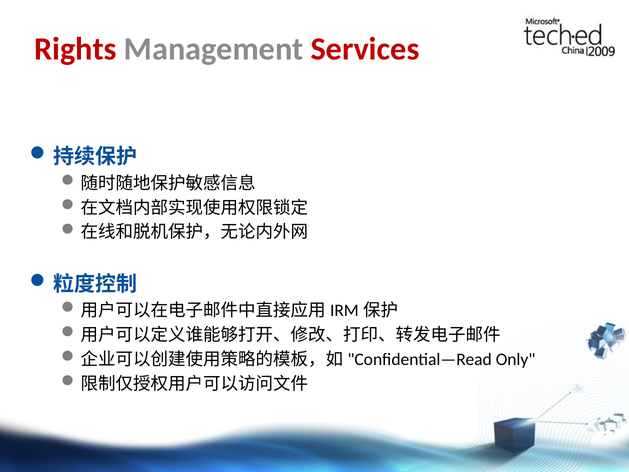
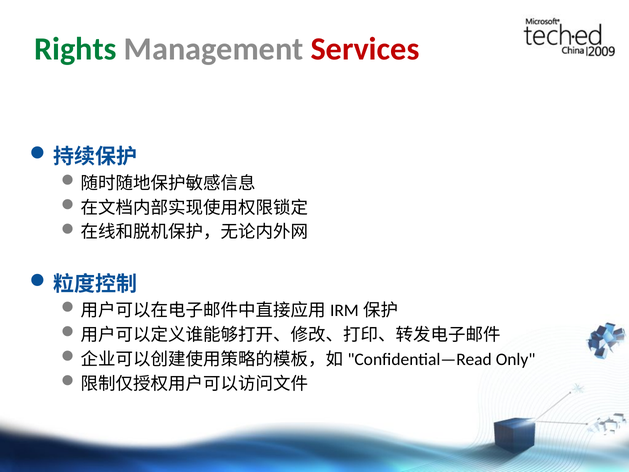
Rights colour: red -> green
